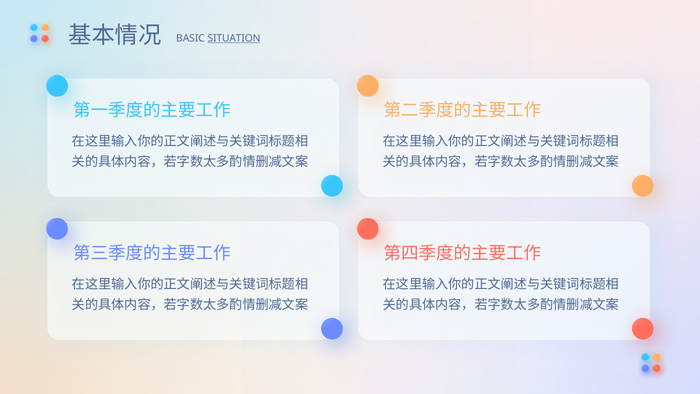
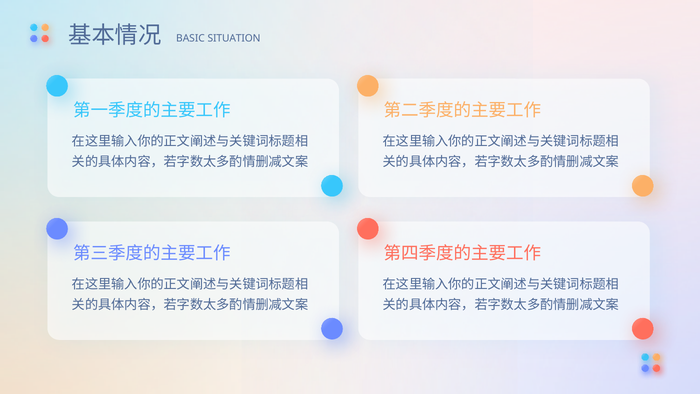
SITUATION underline: present -> none
